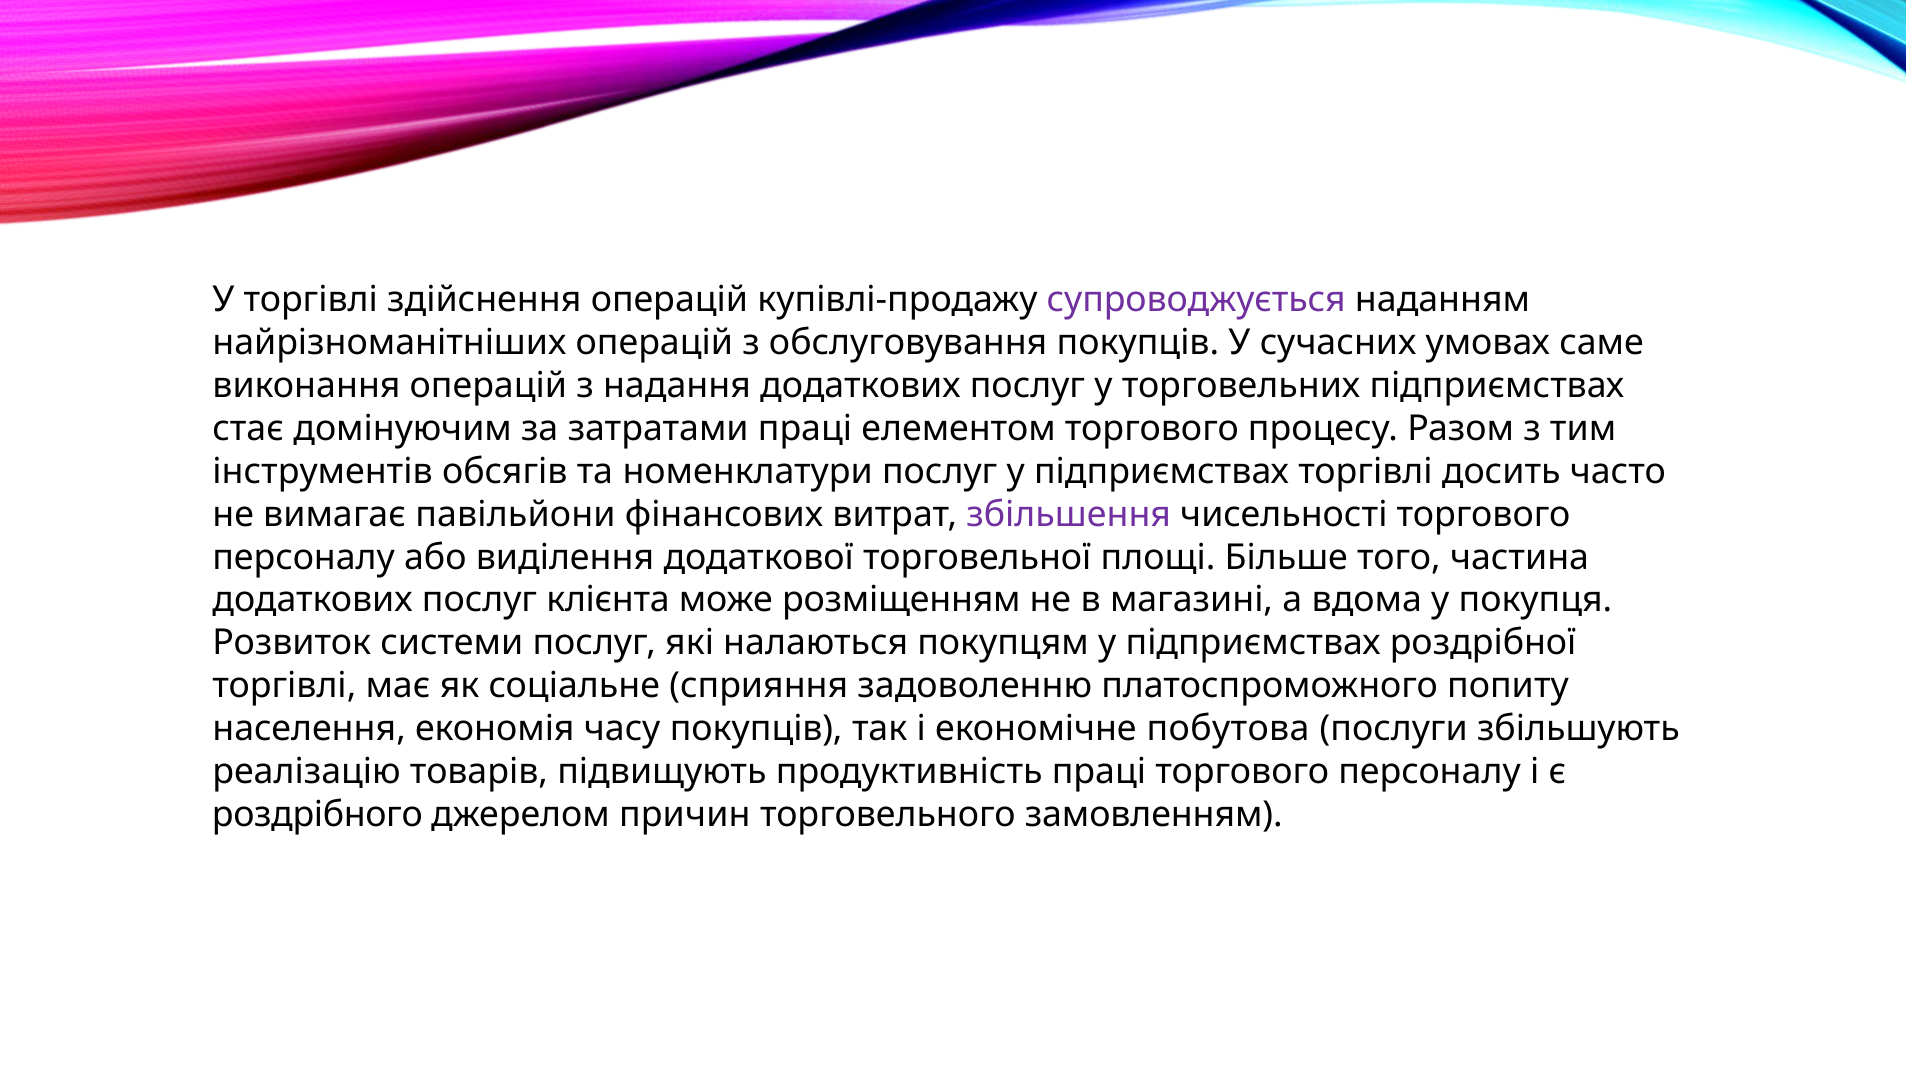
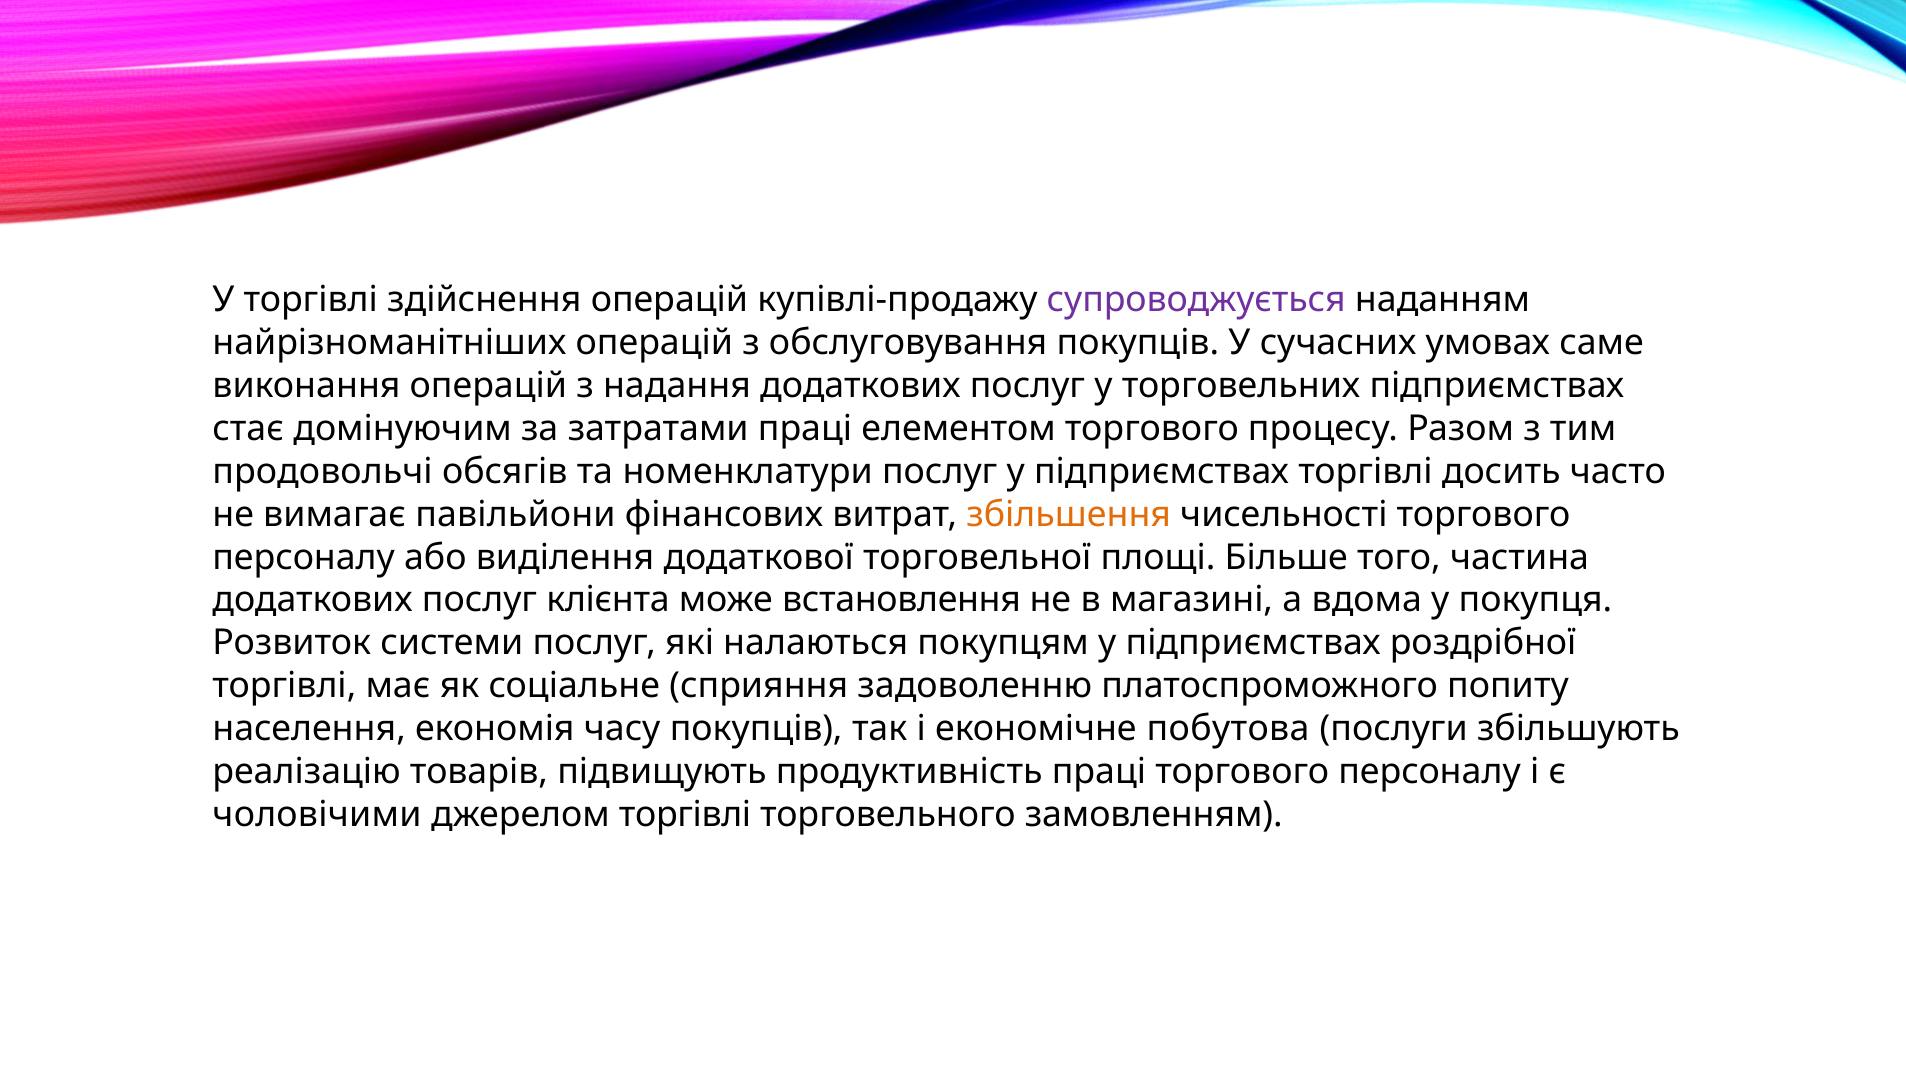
інструментів: інструментів -> продовольчі
збільшення colour: purple -> orange
розміщенням: розміщенням -> встановлення
роздрібного: роздрібного -> чоловічими
джерелом причин: причин -> торгівлі
